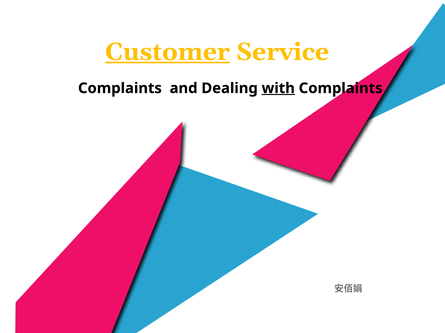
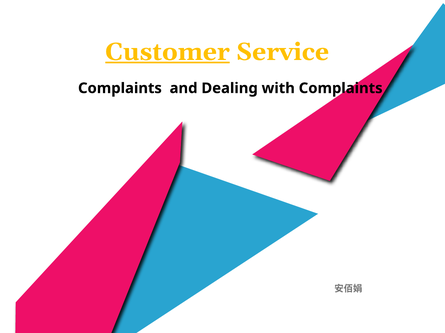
with underline: present -> none
